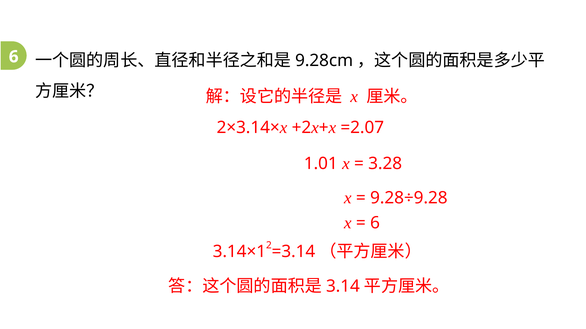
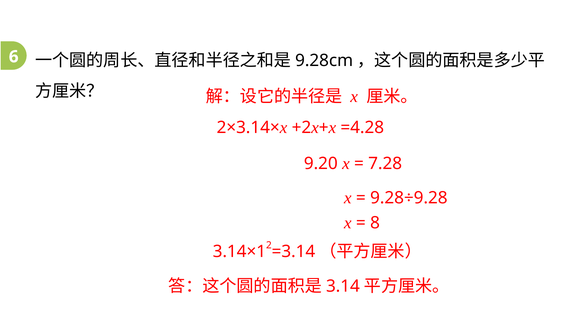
=2.07: =2.07 -> =4.28
1.01: 1.01 -> 9.20
3.28: 3.28 -> 7.28
6 at (375, 223): 6 -> 8
